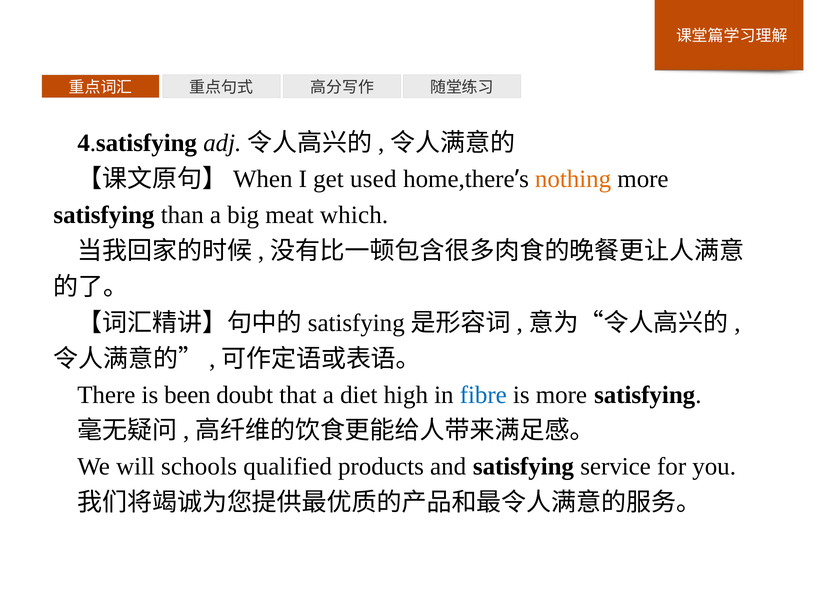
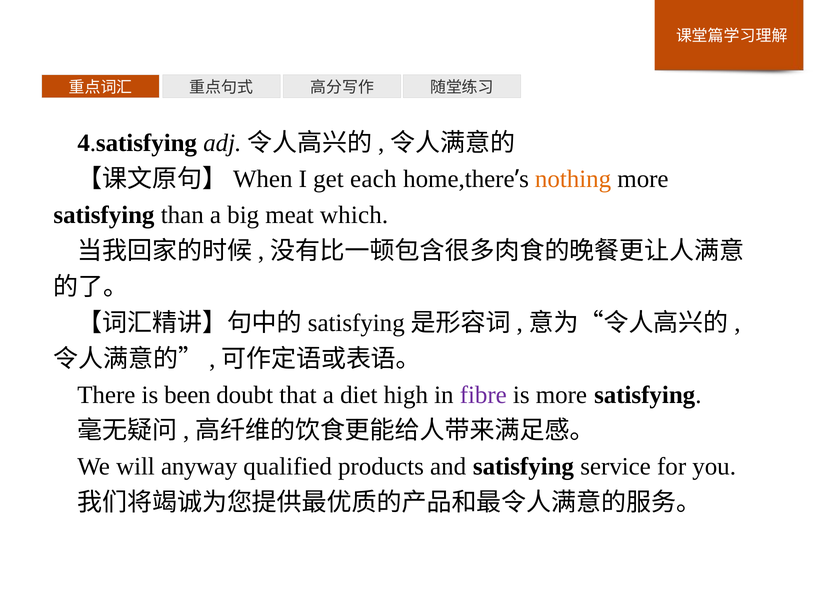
used: used -> each
fibre colour: blue -> purple
schools: schools -> anyway
